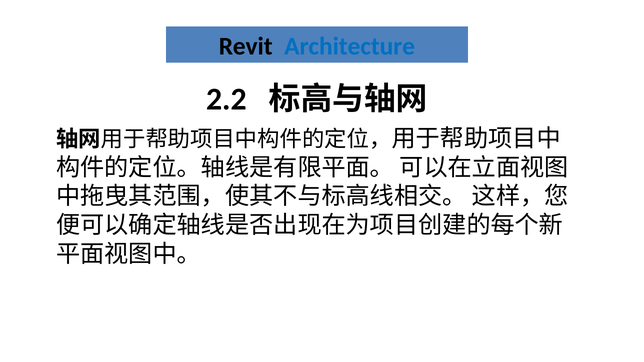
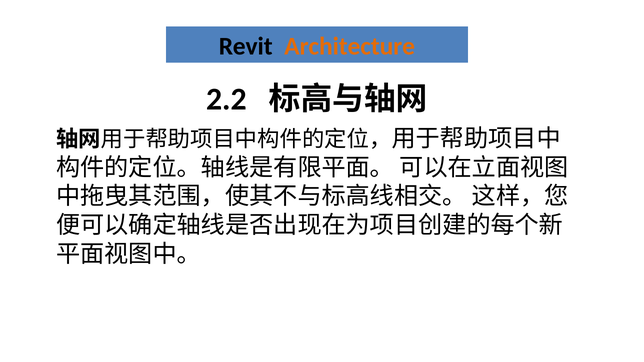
Architecture colour: blue -> orange
